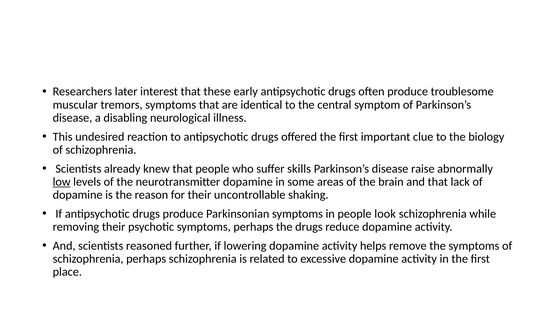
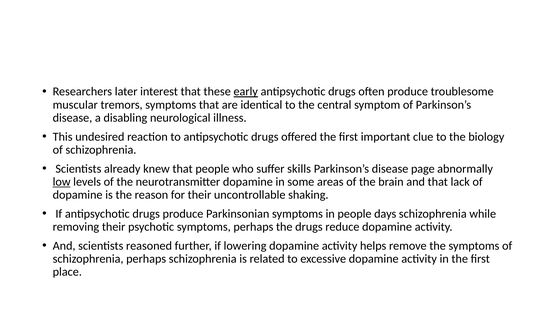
early underline: none -> present
raise: raise -> page
look: look -> days
